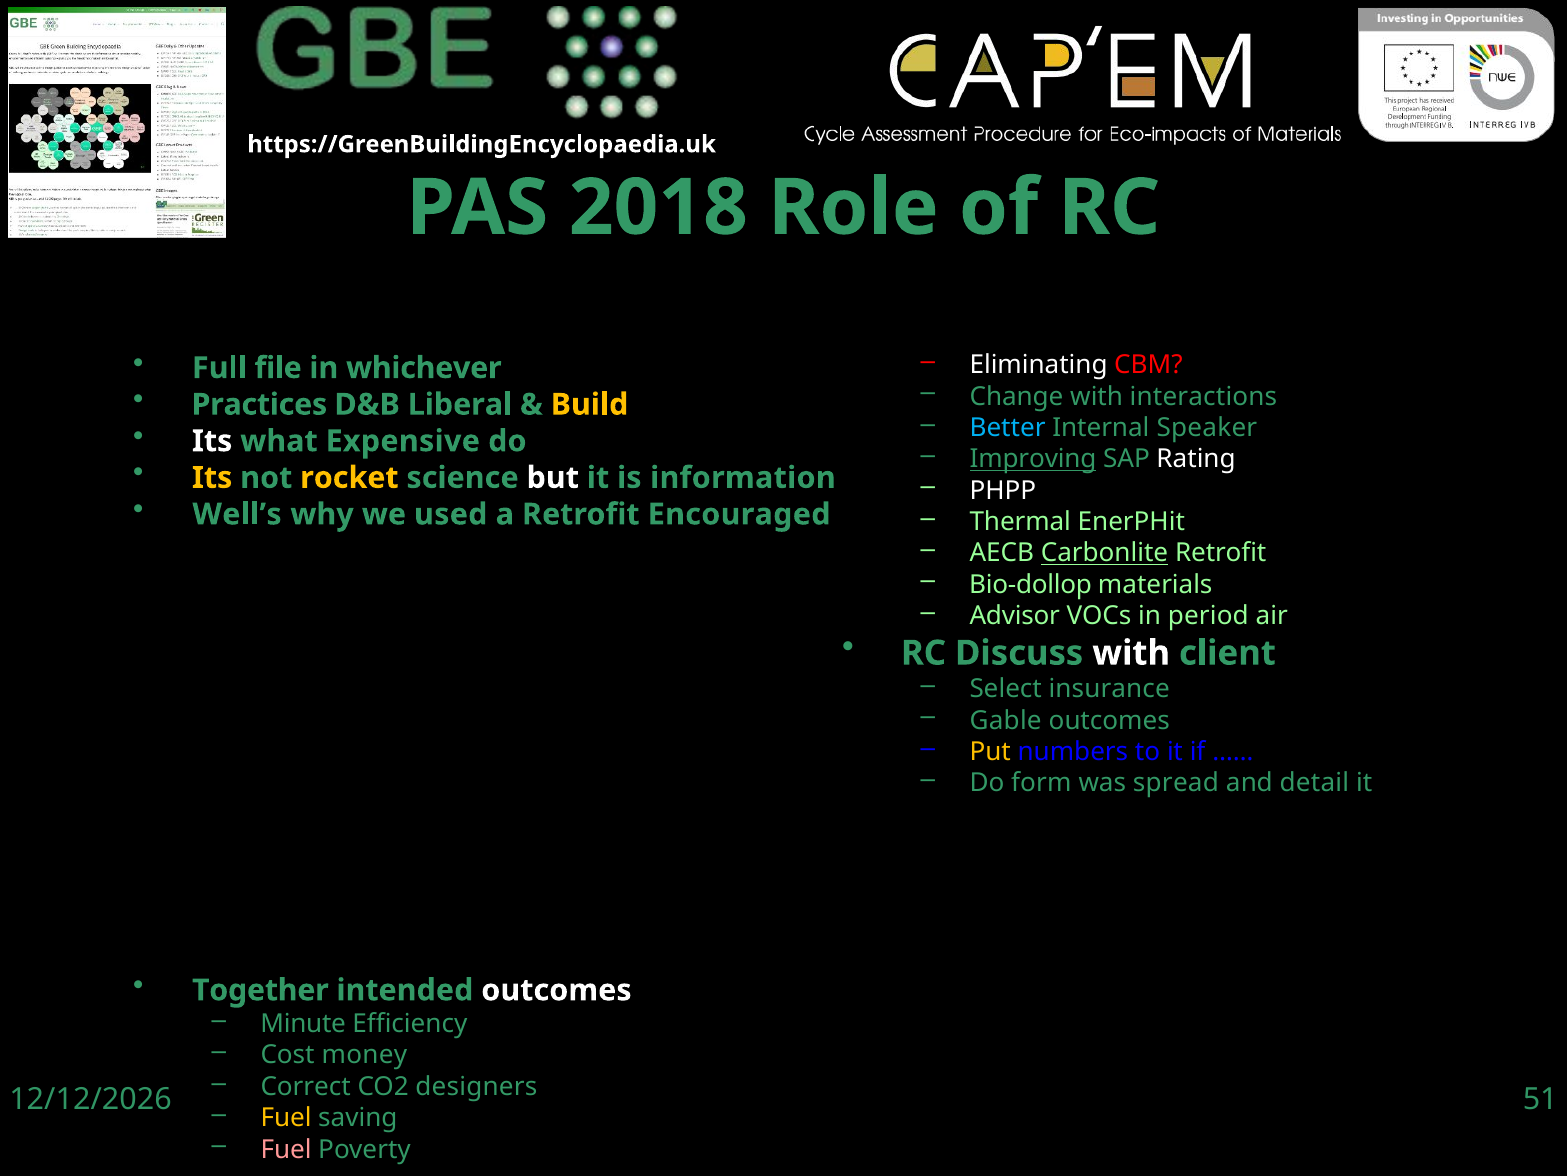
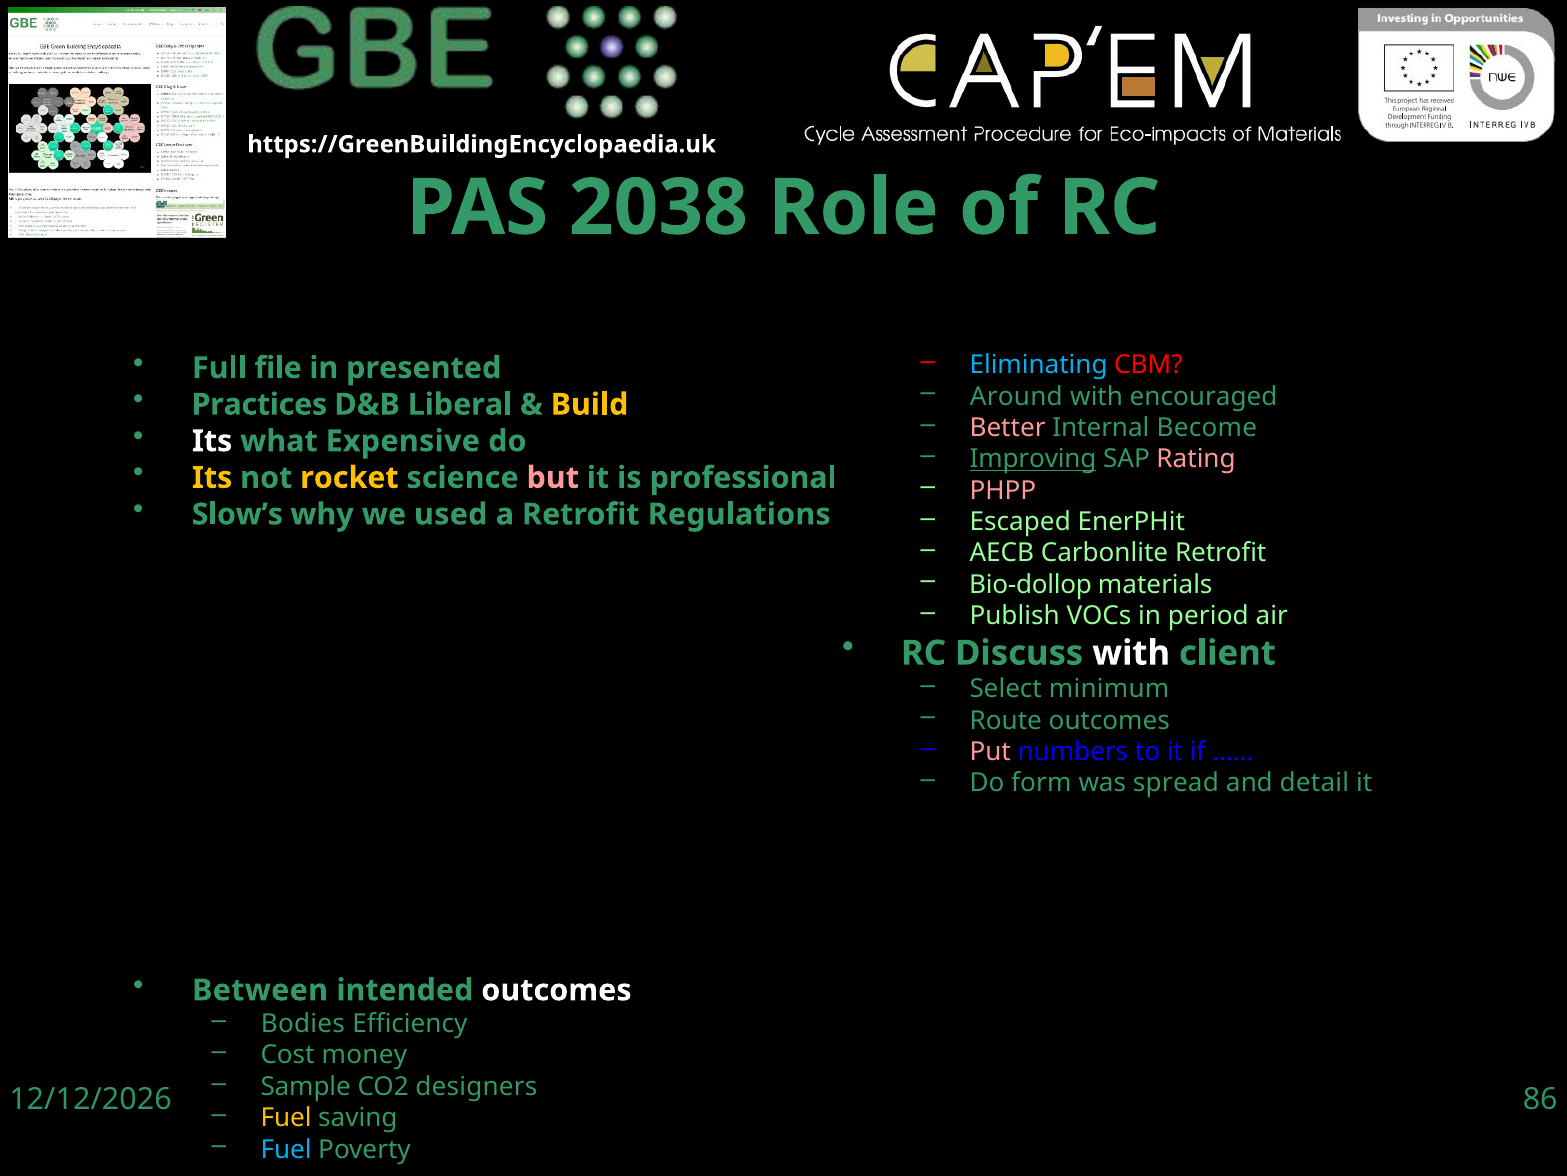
2018: 2018 -> 2038
Eliminating colour: white -> light blue
whichever: whichever -> presented
Change: Change -> Around
interactions: interactions -> encouraged
Better colour: light blue -> pink
Speaker: Speaker -> Become
Rating colour: white -> pink
but colour: white -> pink
information: information -> professional
PHPP colour: white -> pink
Well’s: Well’s -> Slow’s
Encouraged: Encouraged -> Regulations
Thermal: Thermal -> Escaped
Carbonlite underline: present -> none
Advisor: Advisor -> Publish
insurance: insurance -> minimum
Gable: Gable -> Route
Put colour: yellow -> pink
Together: Together -> Between
Minute: Minute -> Bodies
Correct: Correct -> Sample
51: 51 -> 86
Fuel at (286, 1149) colour: pink -> light blue
